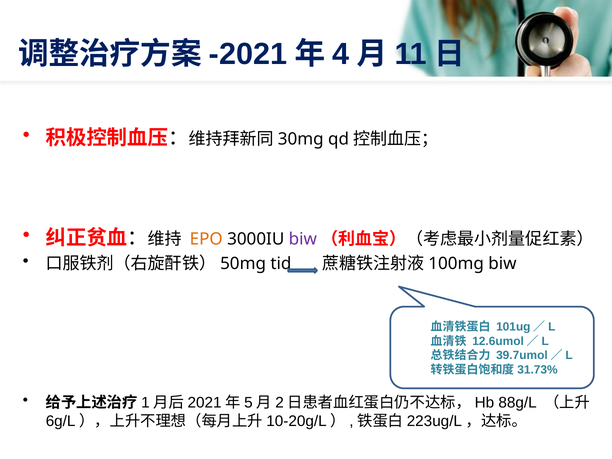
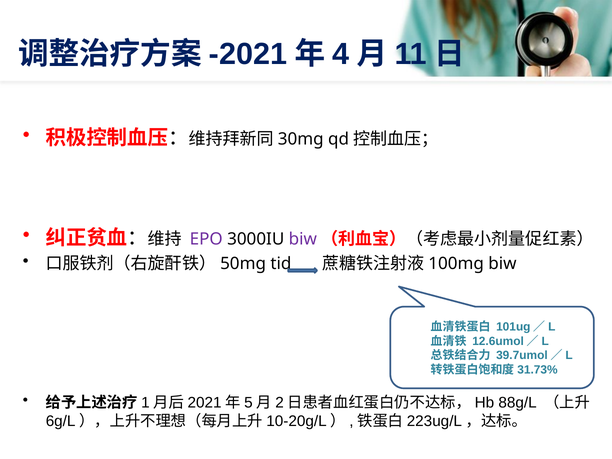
EPO colour: orange -> purple
